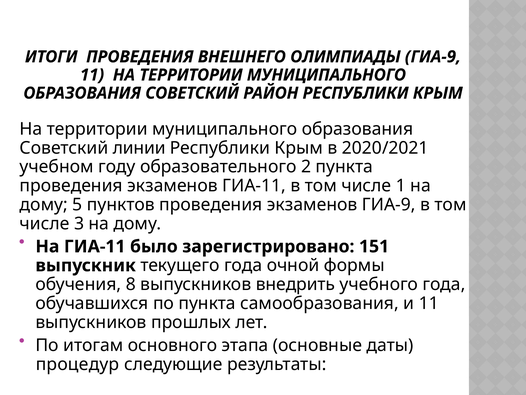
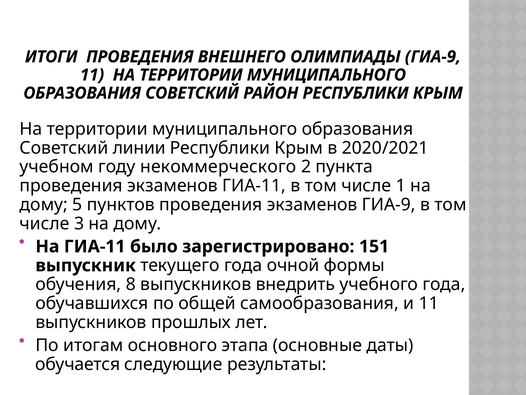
образовательного: образовательного -> некоммерческого
по пункта: пункта -> общей
процедур: процедур -> обучается
